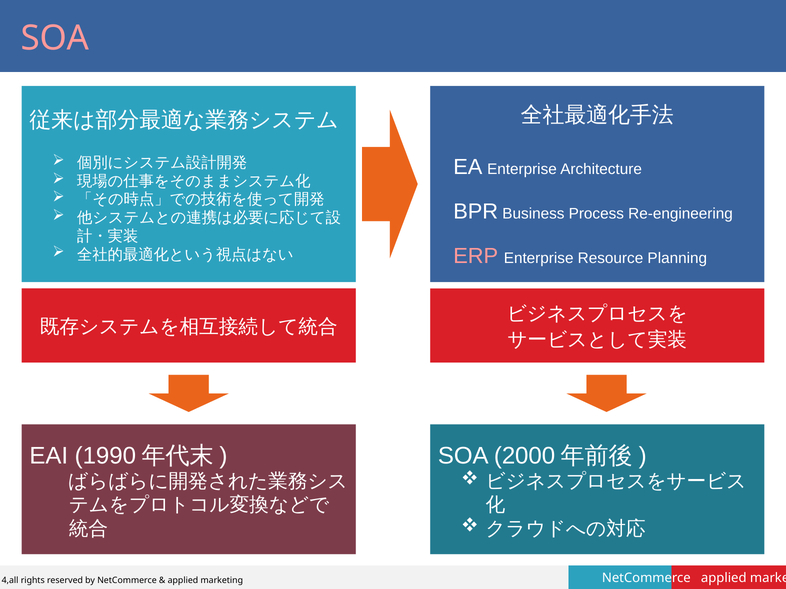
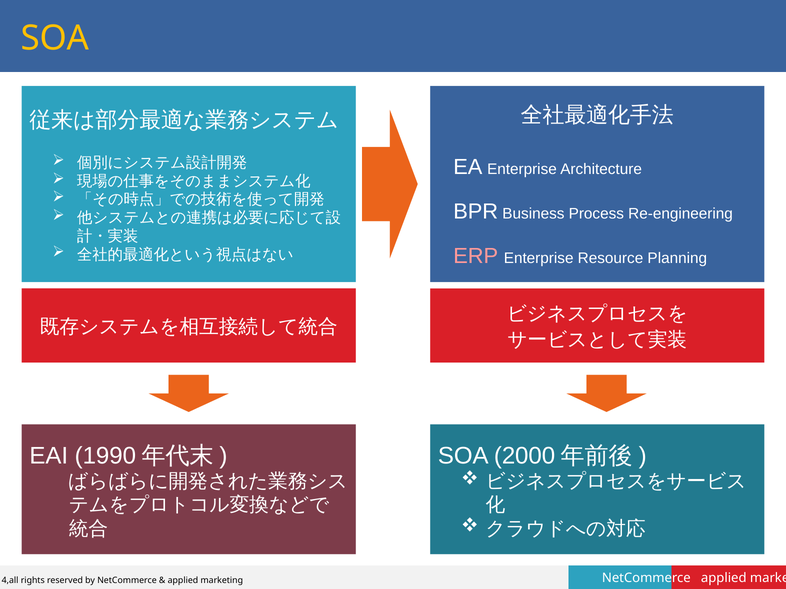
SOA at (55, 38) colour: pink -> yellow
